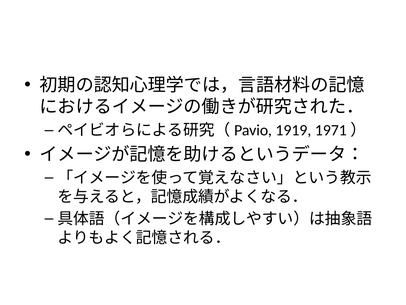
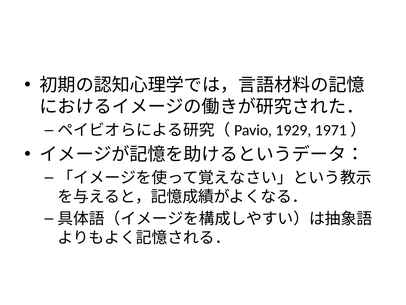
1919: 1919 -> 1929
